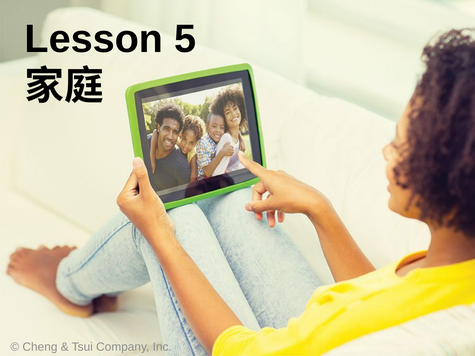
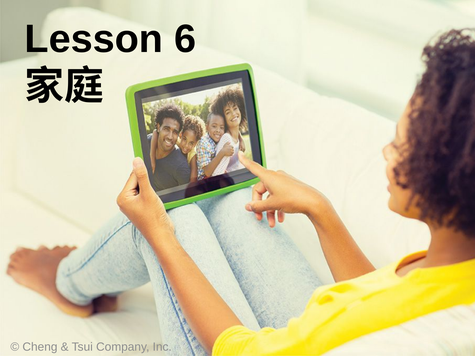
5: 5 -> 6
